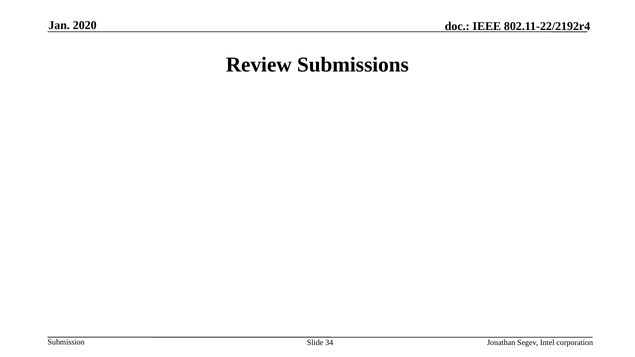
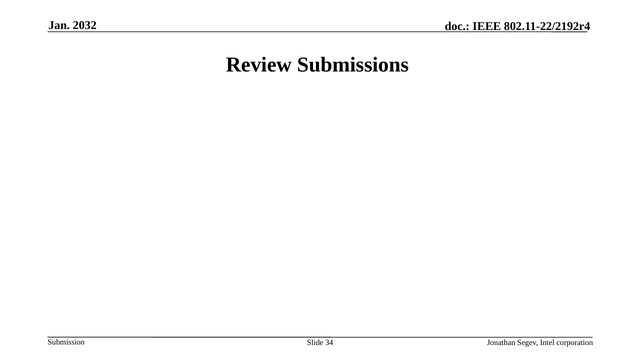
2020: 2020 -> 2032
